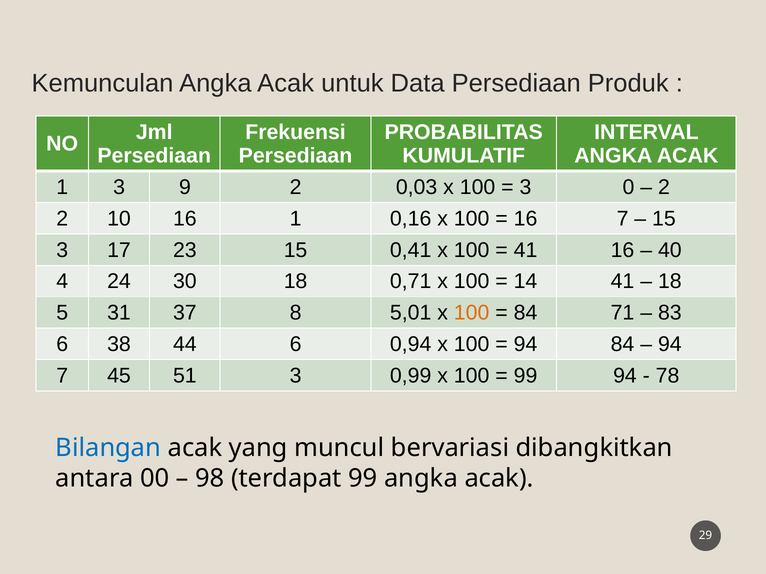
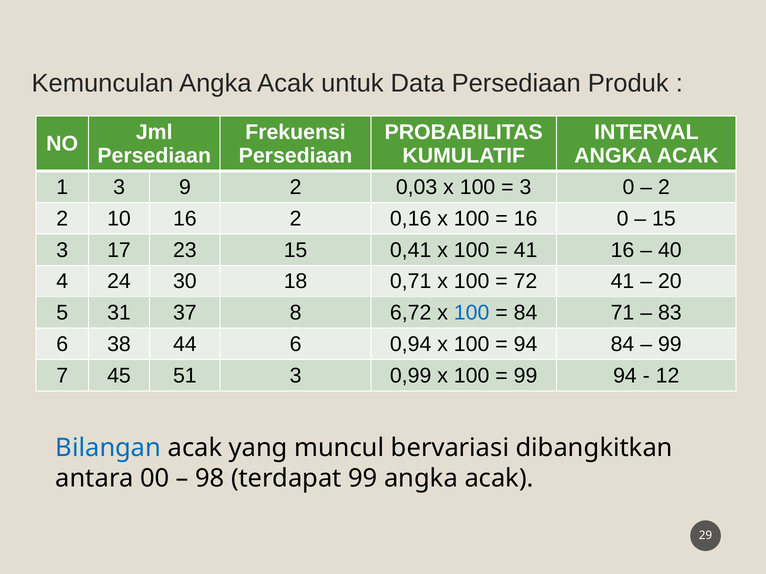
16 1: 1 -> 2
16 7: 7 -> 0
14: 14 -> 72
18 at (670, 282): 18 -> 20
5,01: 5,01 -> 6,72
100 at (472, 313) colour: orange -> blue
94 at (670, 344): 94 -> 99
78: 78 -> 12
